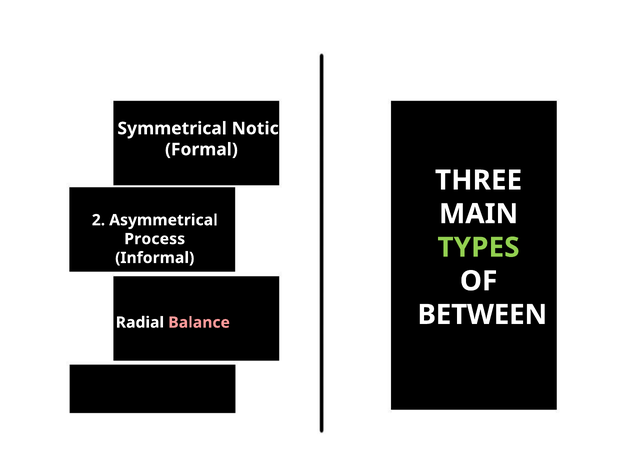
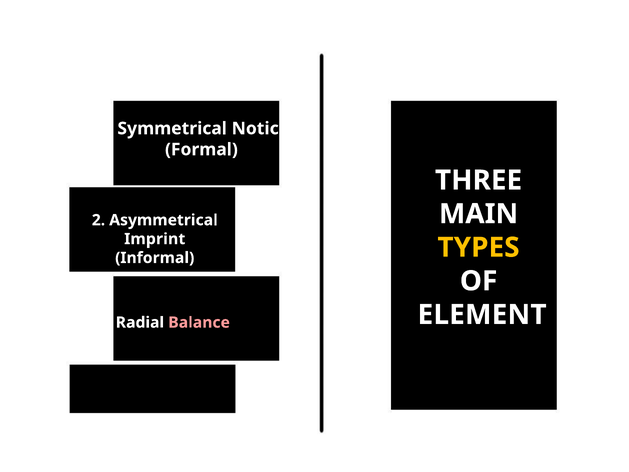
Process: Process -> Imprint
TYPES colour: light green -> yellow
BETWEEN: BETWEEN -> ELEMENT
